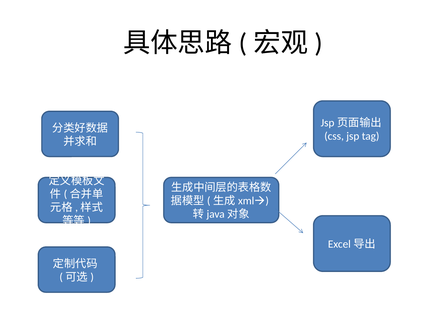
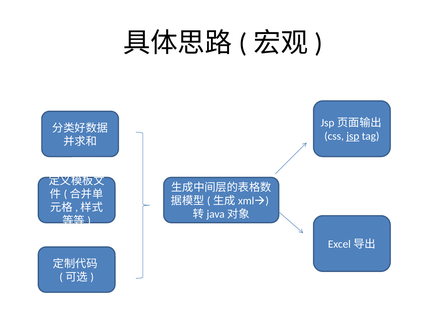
jsp underline: none -> present
